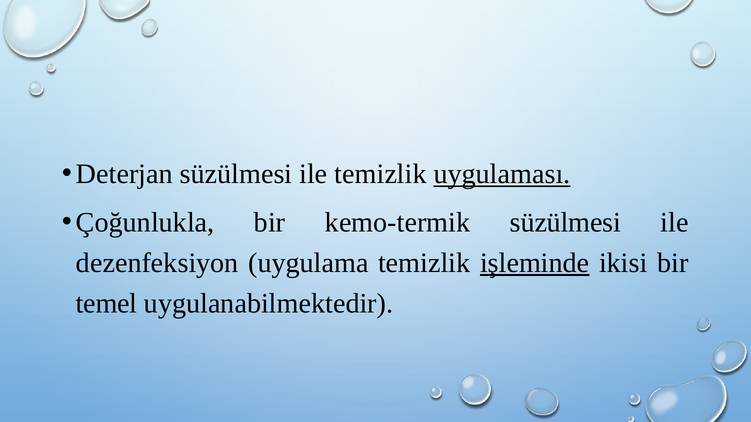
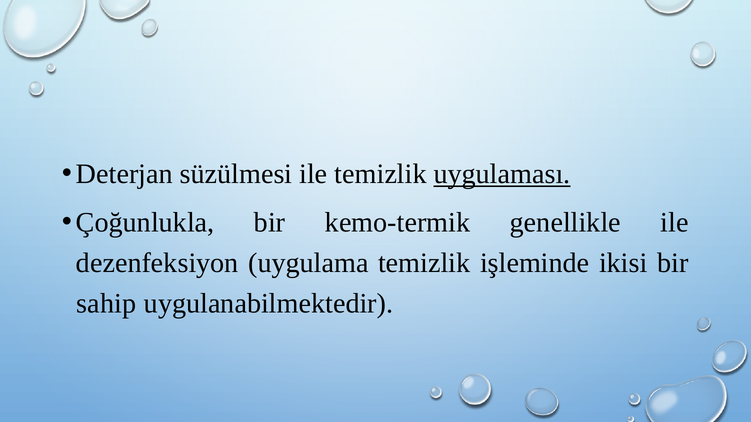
kemo-termik süzülmesi: süzülmesi -> genellikle
işleminde underline: present -> none
temel: temel -> sahip
